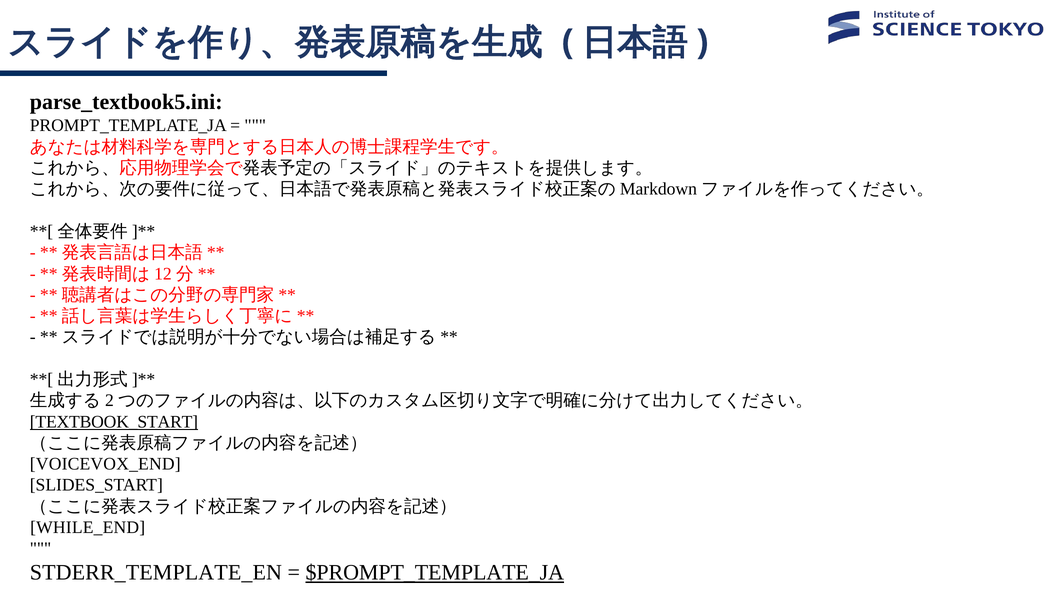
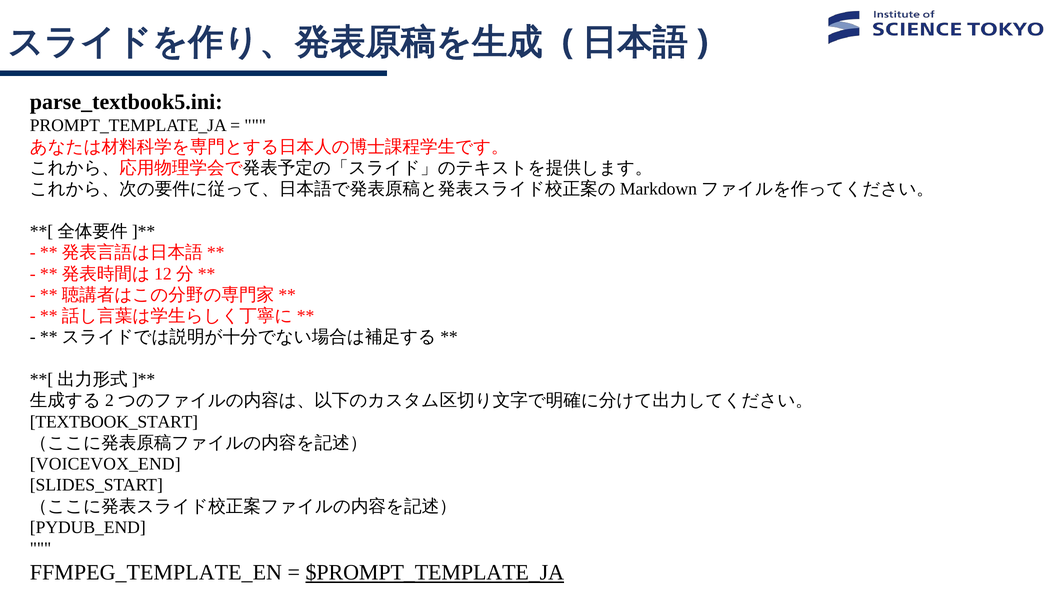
TEXTBOOK_START underline: present -> none
WHILE_END: WHILE_END -> PYDUB_END
STDERR_TEMPLATE_EN: STDERR_TEMPLATE_EN -> FFMPEG_TEMPLATE_EN
